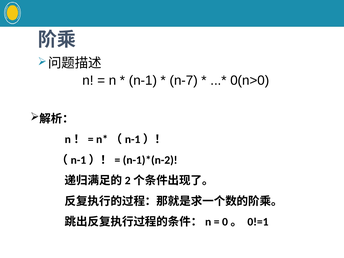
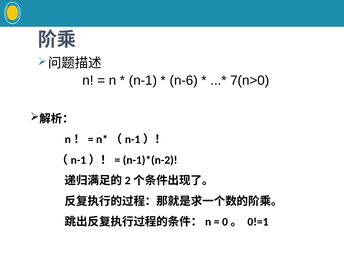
n-7: n-7 -> n-6
0(n>0: 0(n>0 -> 7(n>0
